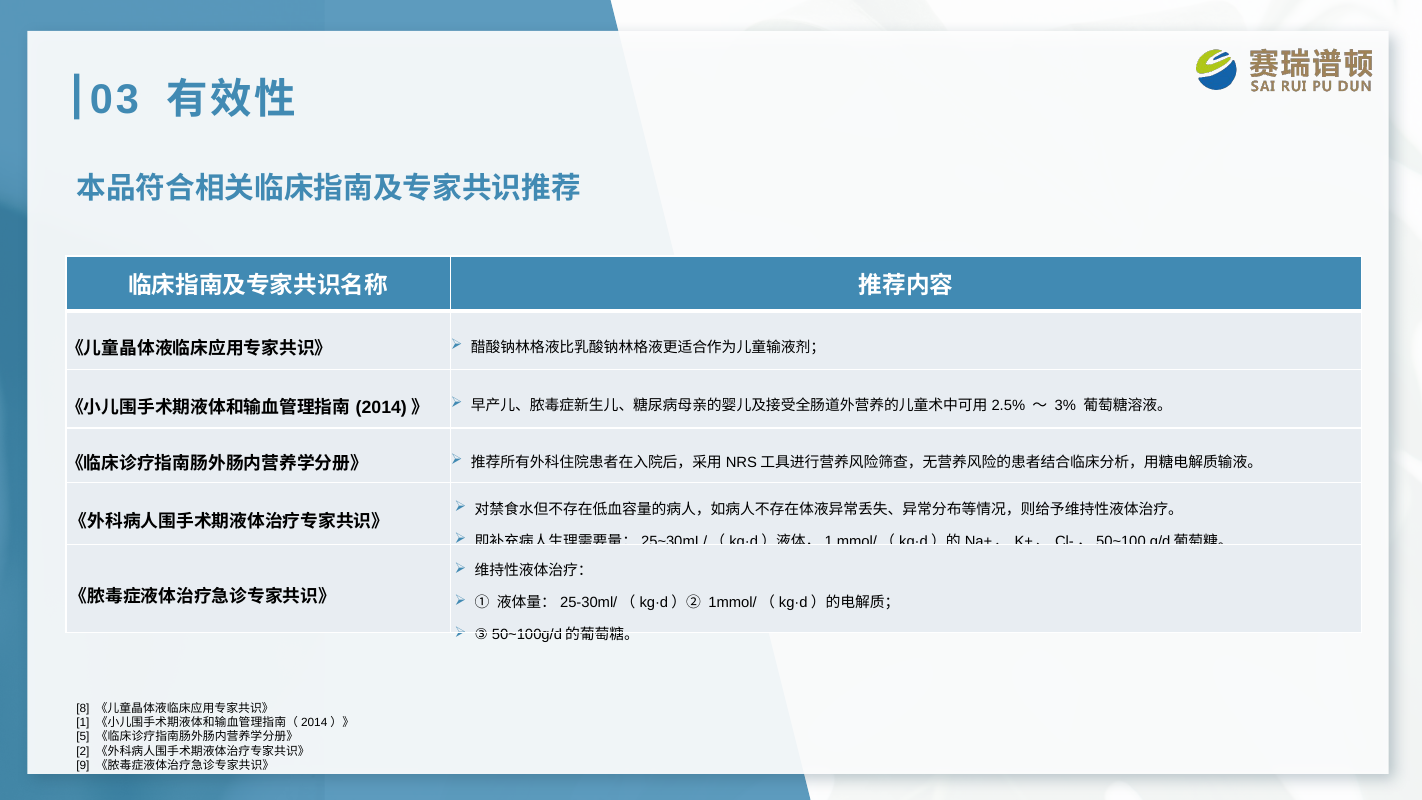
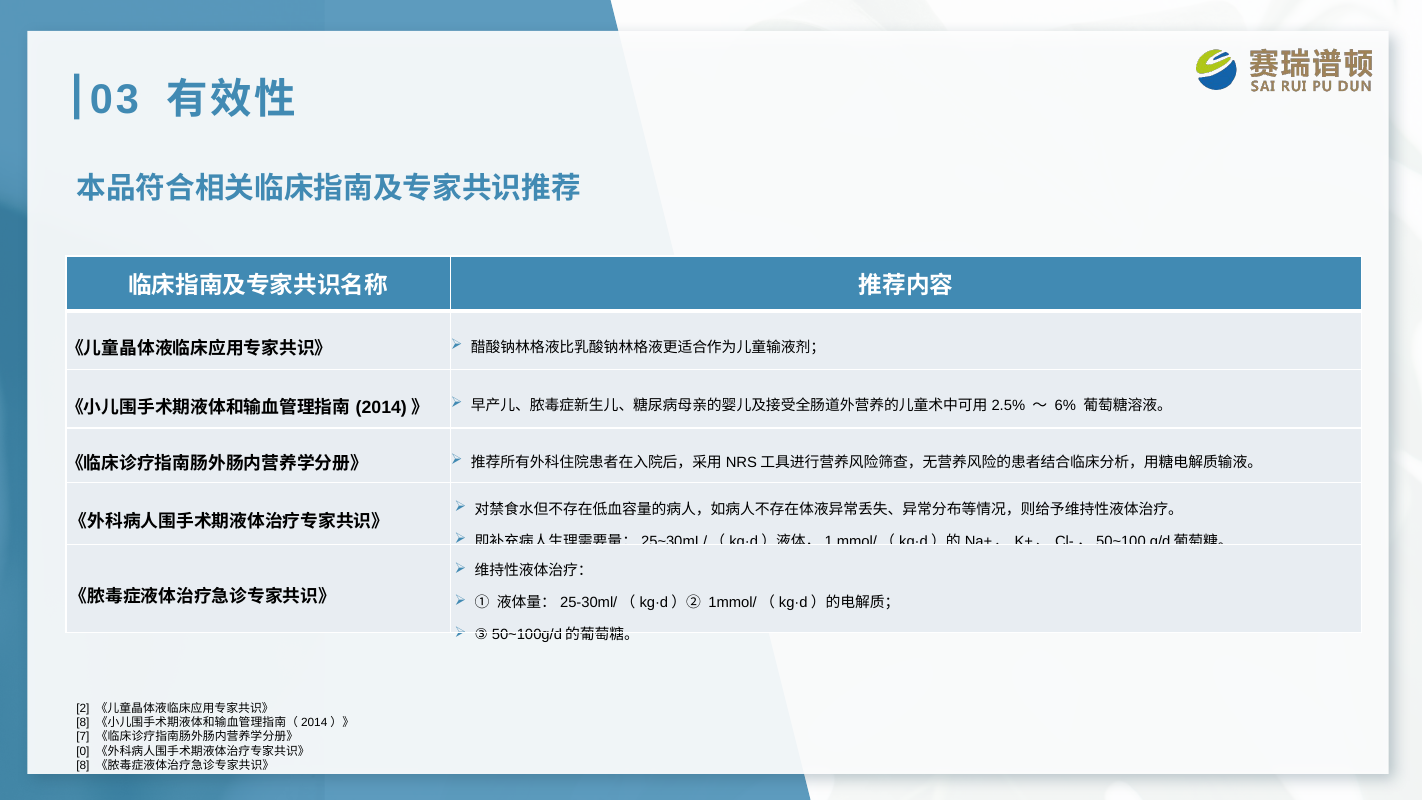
3%: 3% -> 6%
8: 8 -> 2
1 at (83, 723): 1 -> 8
5: 5 -> 7
2: 2 -> 0
9 at (83, 765): 9 -> 8
